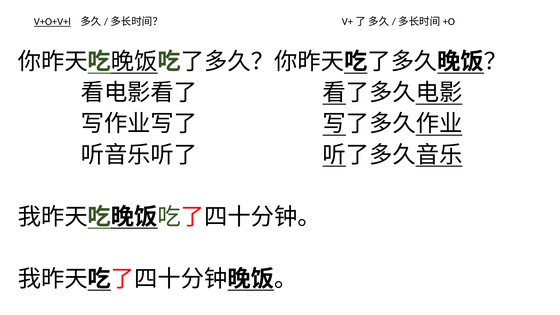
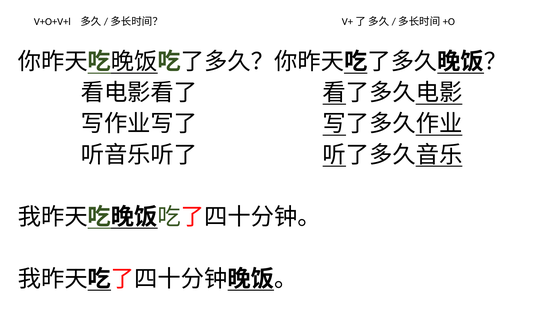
V+O+V+l underline: present -> none
